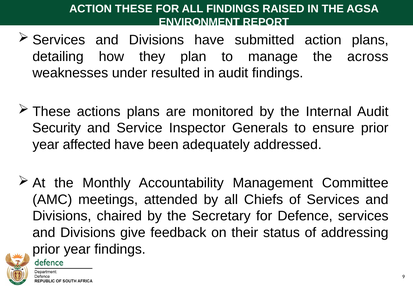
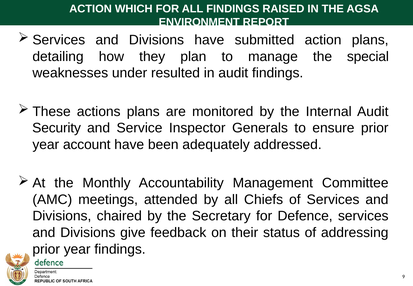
THESE: THESE -> WHICH
across: across -> special
affected: affected -> account
